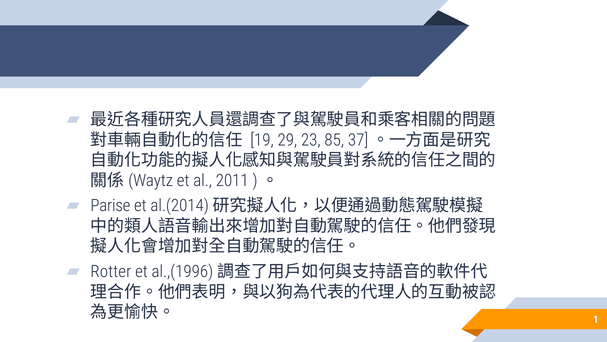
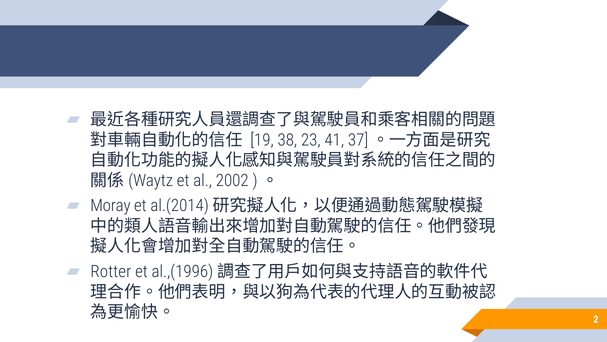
29: 29 -> 38
85: 85 -> 41
2011: 2011 -> 2002
Parise: Parise -> Moray
1: 1 -> 2
